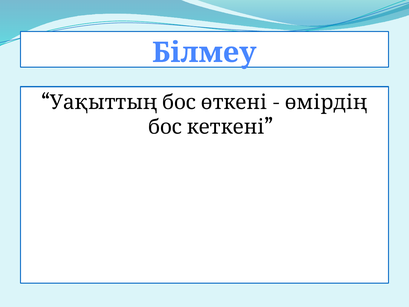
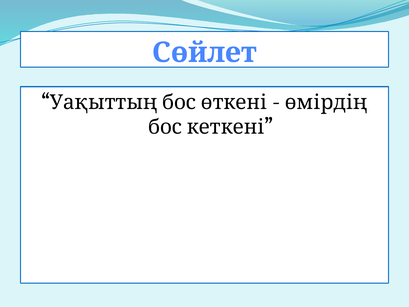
Білмеу: Білмеу -> Сөйлет
